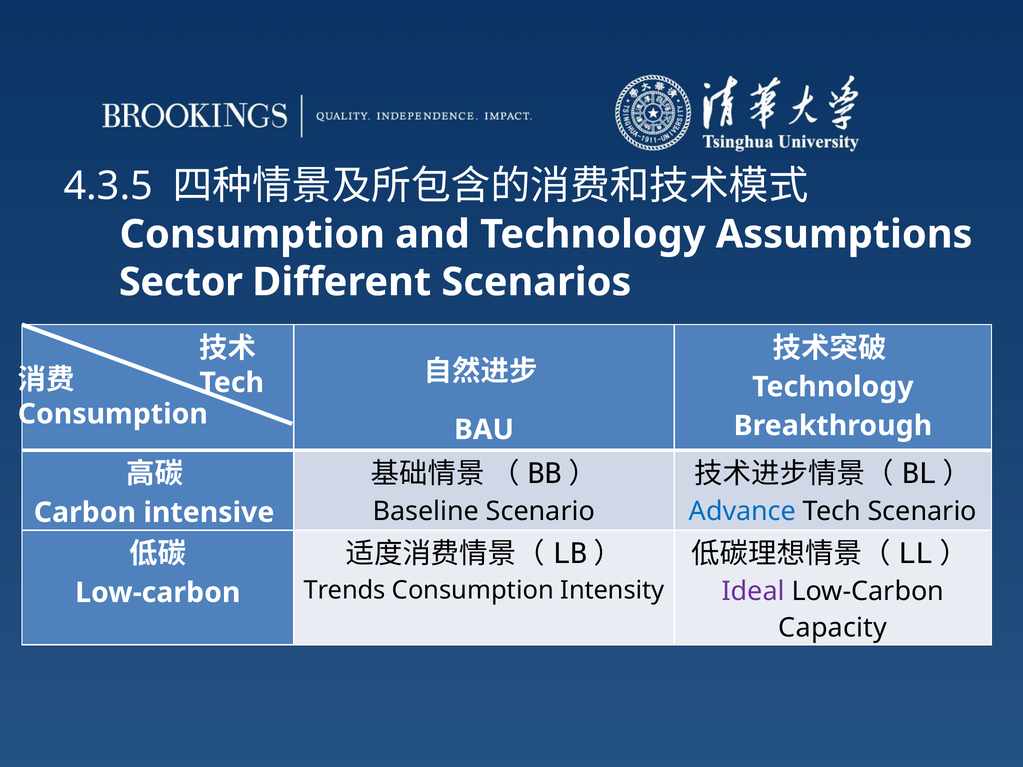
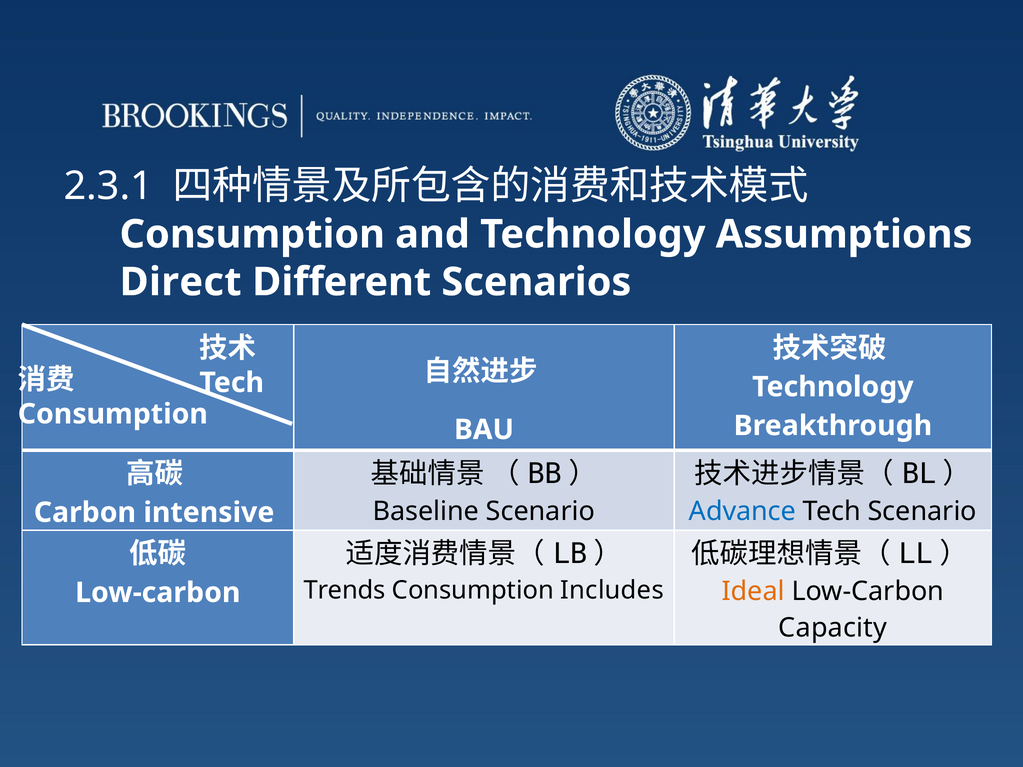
4.3.5: 4.3.5 -> 2.3.1
Sector: Sector -> Direct
Intensity: Intensity -> Includes
Ideal colour: purple -> orange
